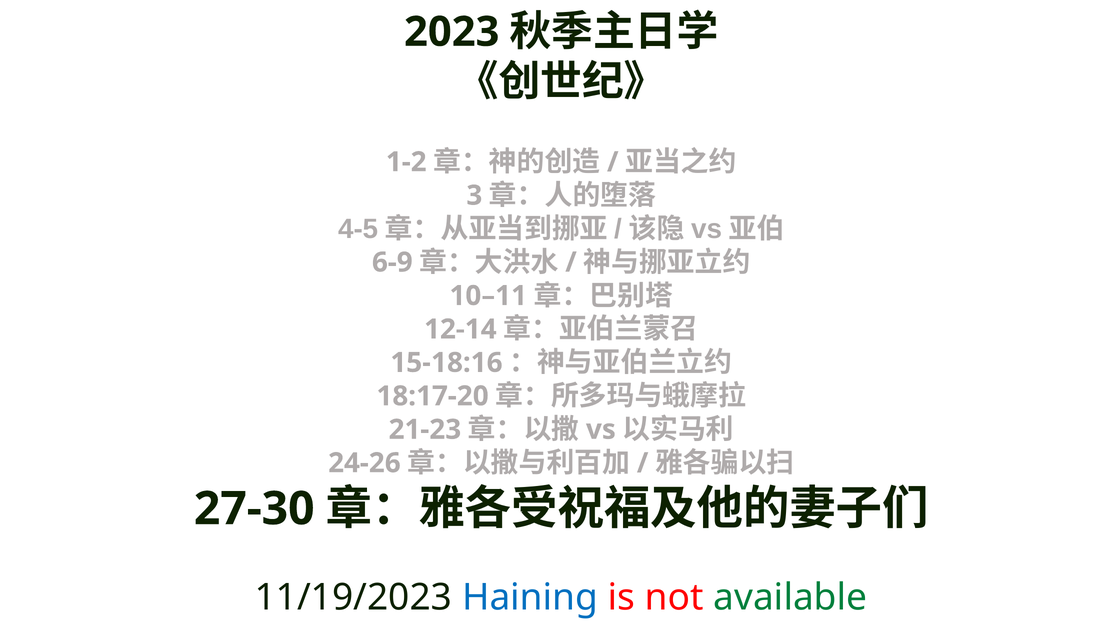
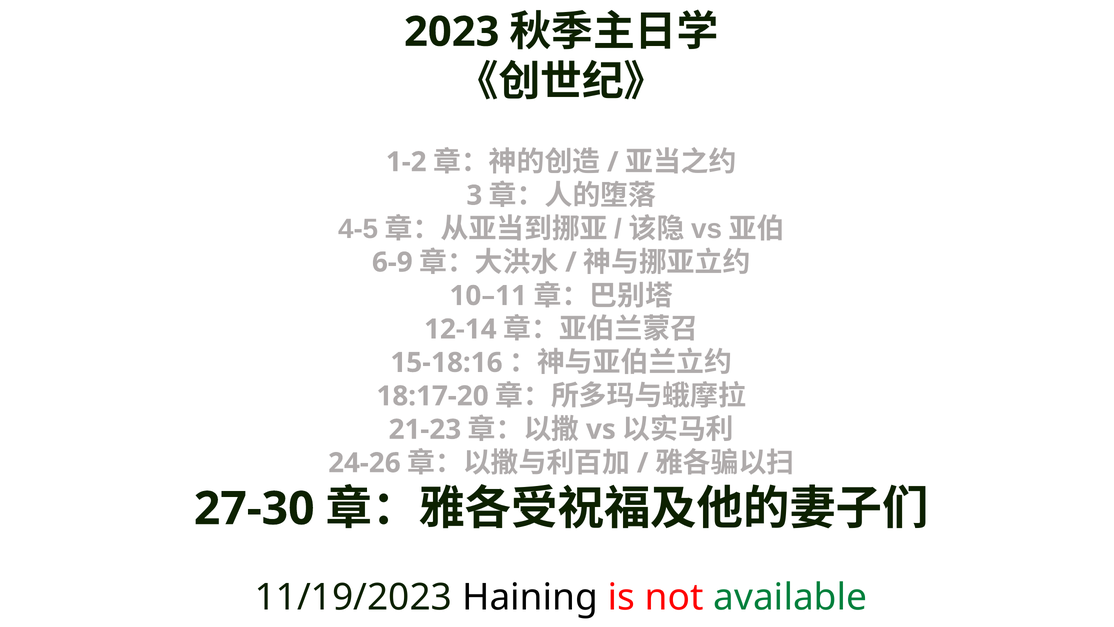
Haining colour: blue -> black
